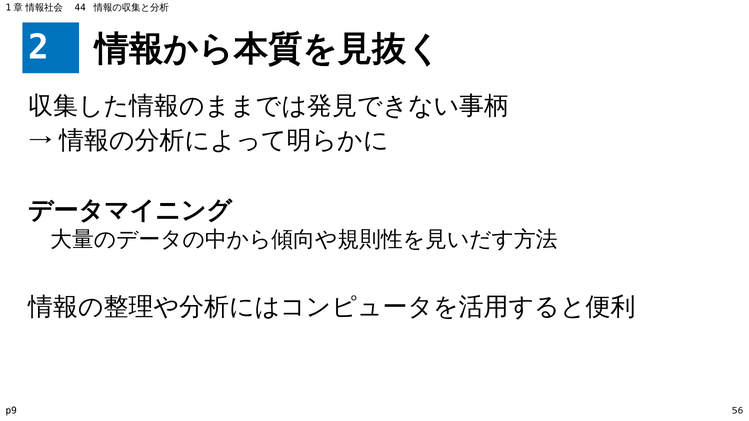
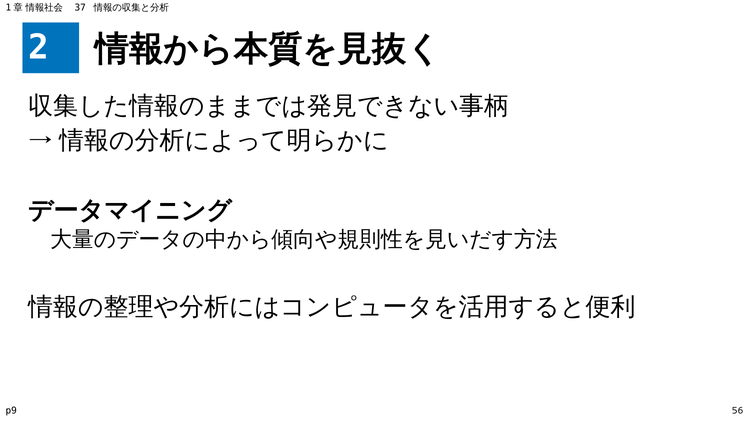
44: 44 -> 37
